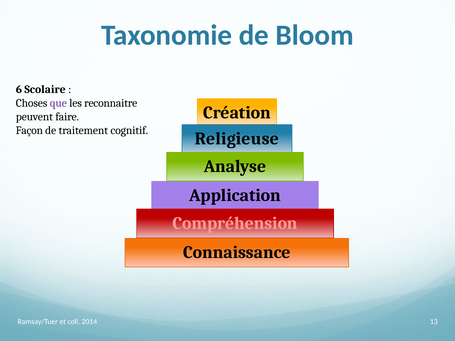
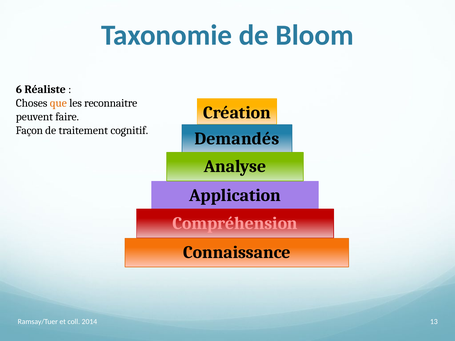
Scolaire: Scolaire -> Réaliste
que colour: purple -> orange
Religieuse: Religieuse -> Demandés
